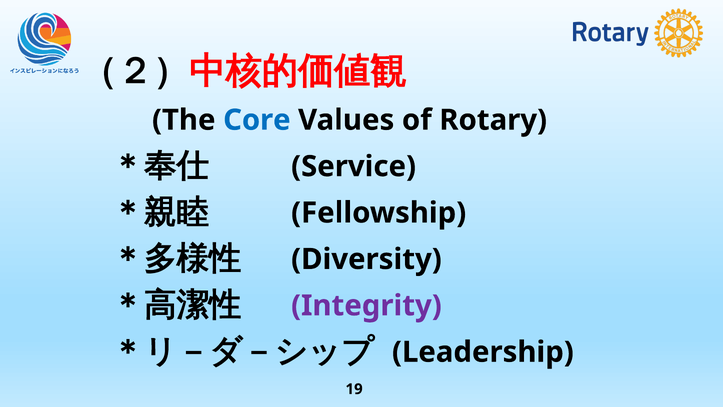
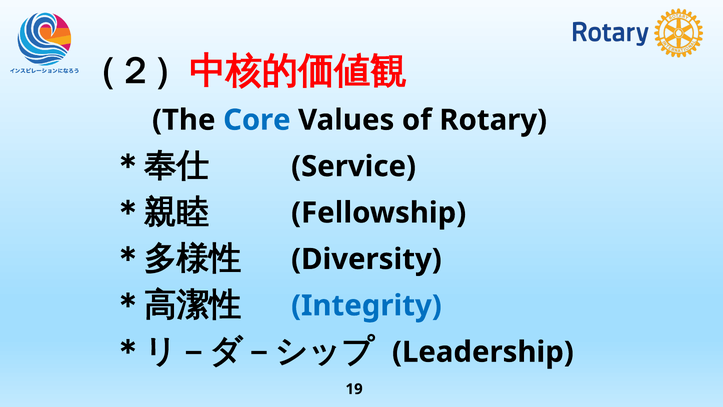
Integrity colour: purple -> blue
